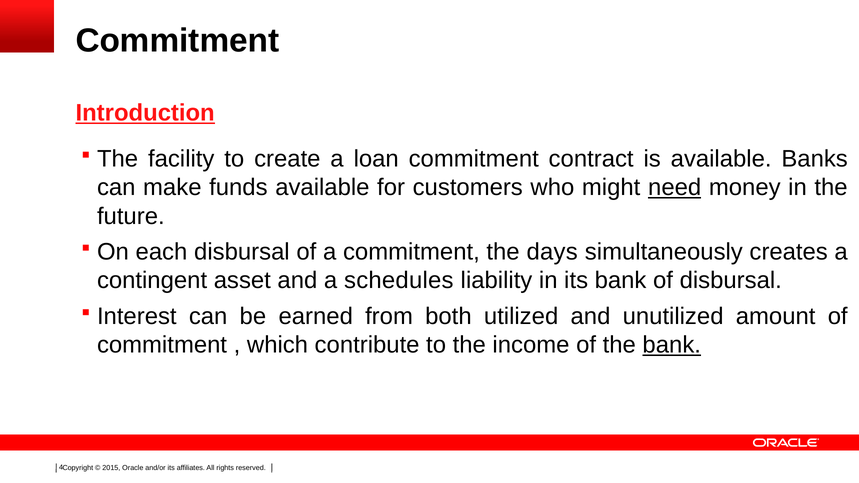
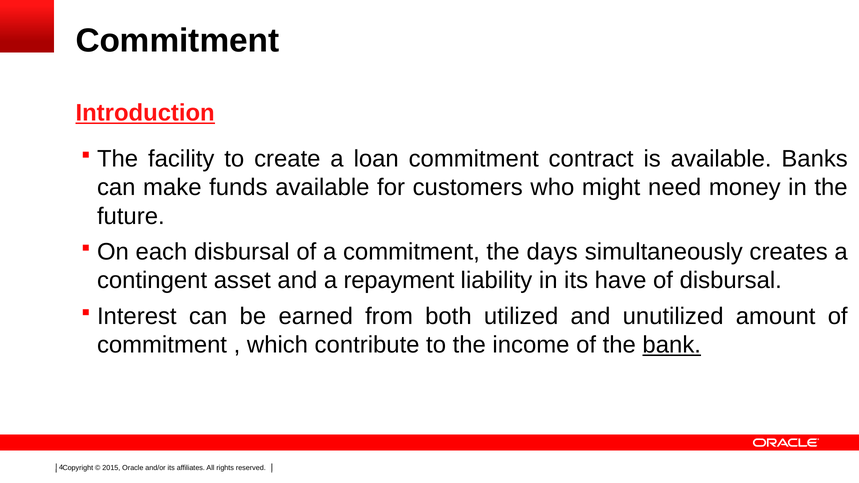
need underline: present -> none
schedules: schedules -> repayment
its bank: bank -> have
